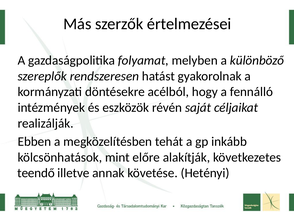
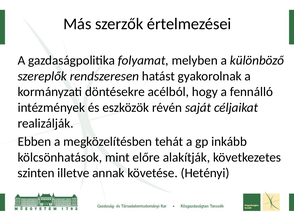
teendő: teendő -> szinten
